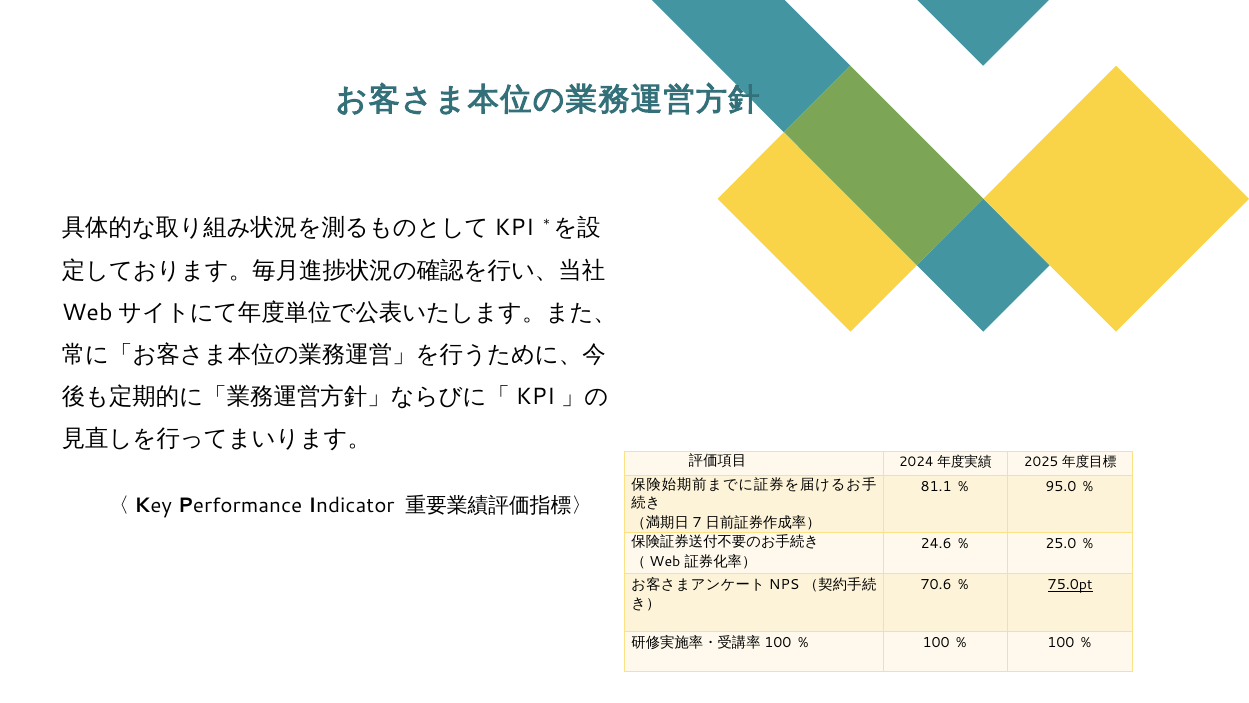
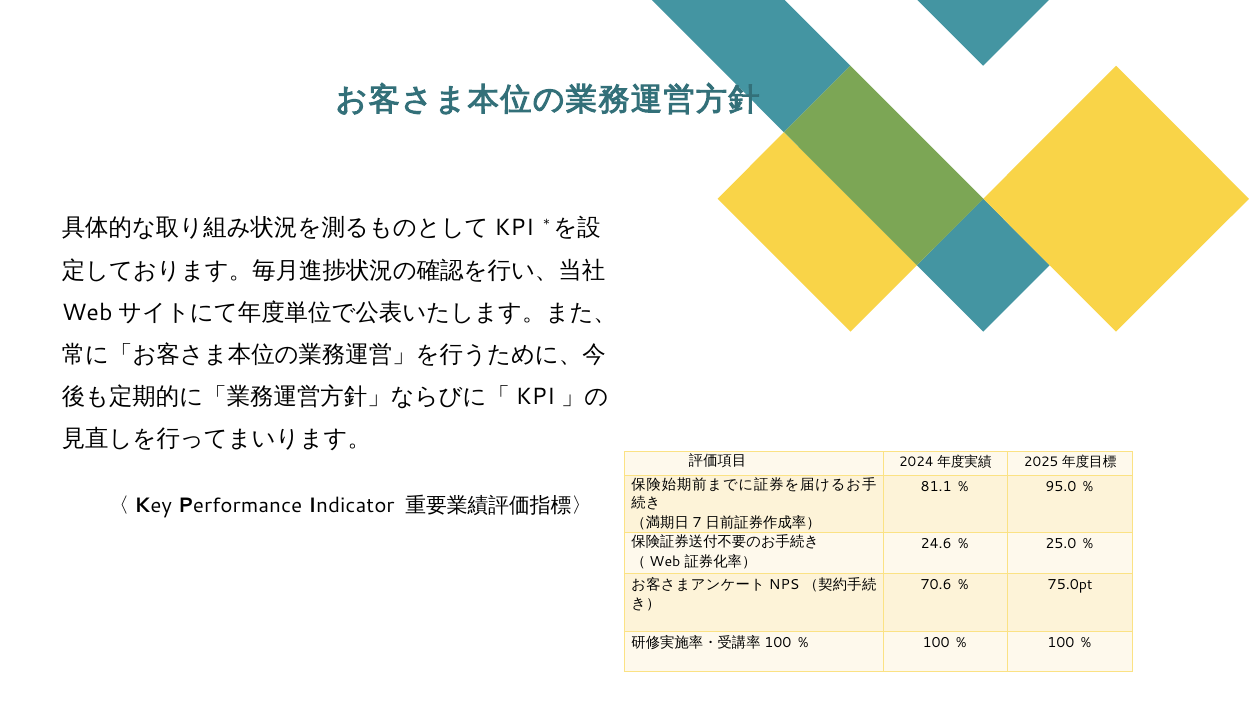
75.0pt underline: present -> none
